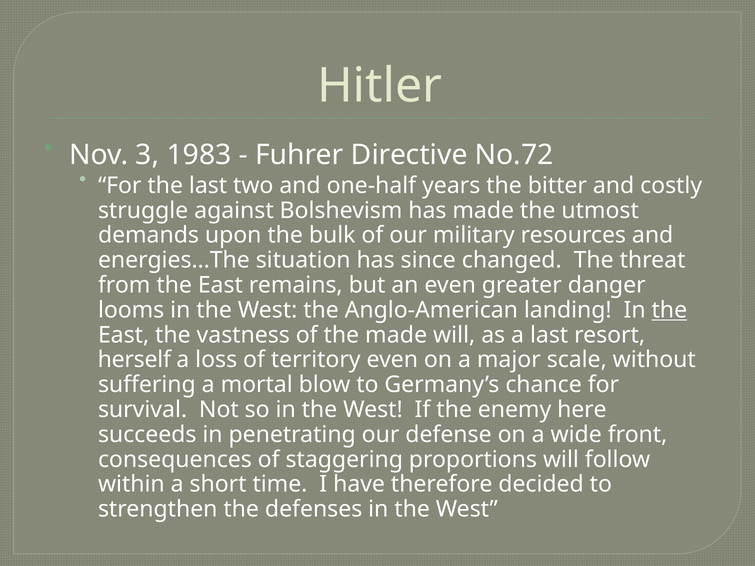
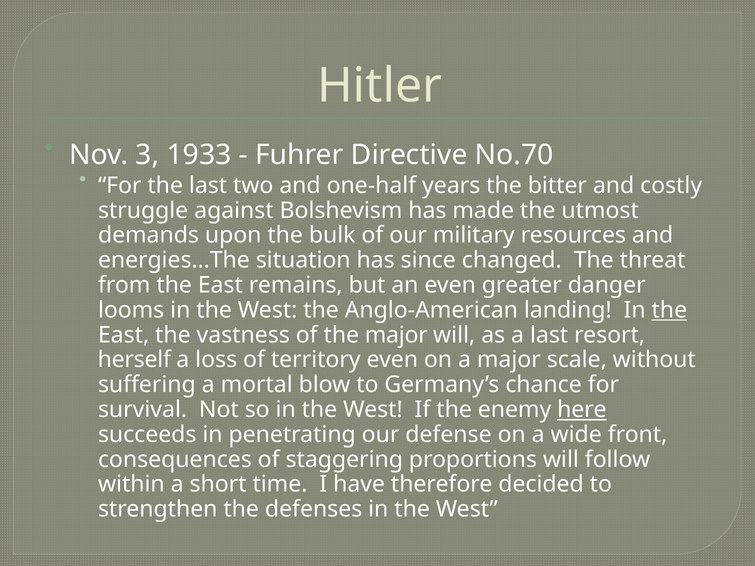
1983: 1983 -> 1933
No.72: No.72 -> No.70
the made: made -> major
here underline: none -> present
